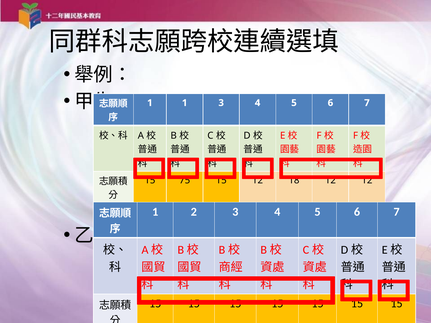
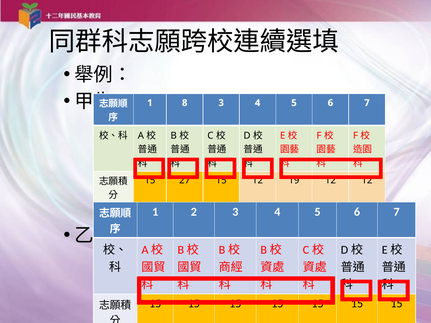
1 1: 1 -> 8
75: 75 -> 27
18: 18 -> 19
